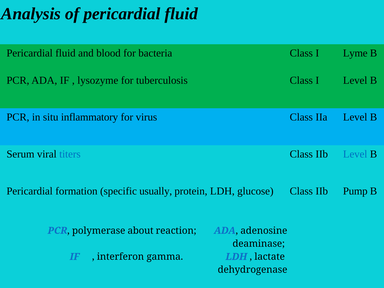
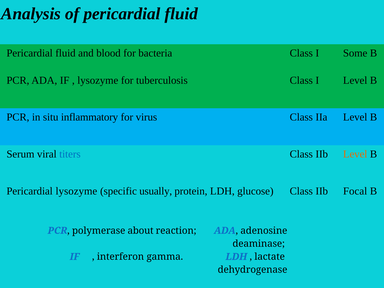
Lyme: Lyme -> Some
Level at (355, 154) colour: blue -> orange
Pericardial formation: formation -> lysozyme
Pump: Pump -> Focal
